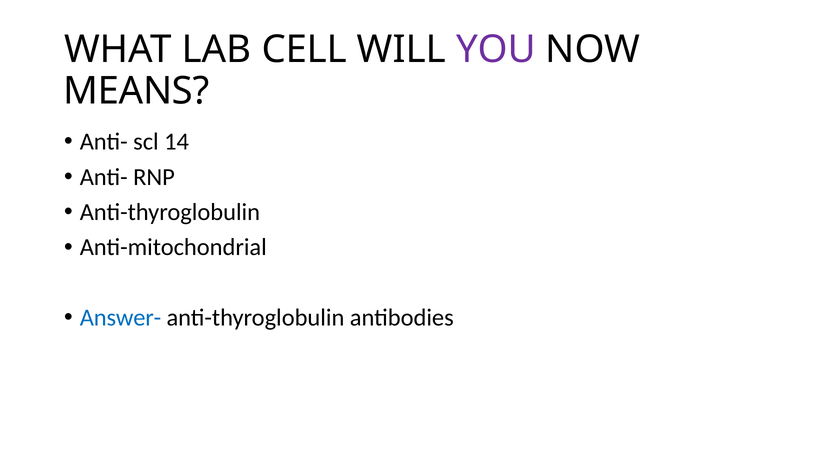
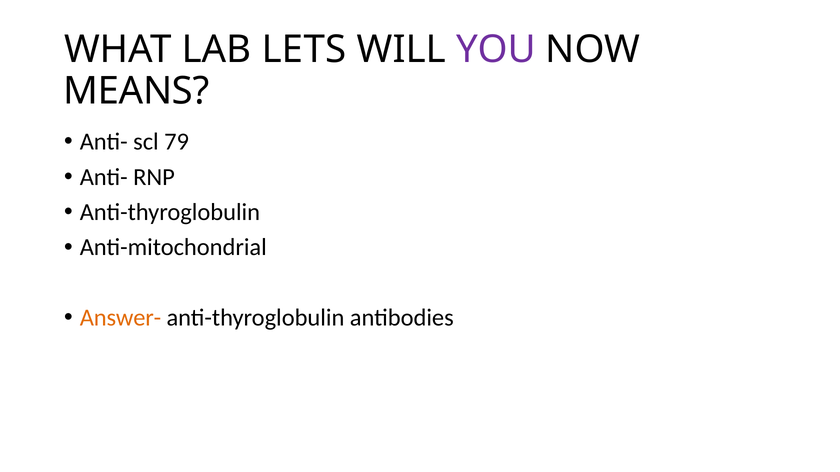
CELL: CELL -> LETS
14: 14 -> 79
Answer- colour: blue -> orange
